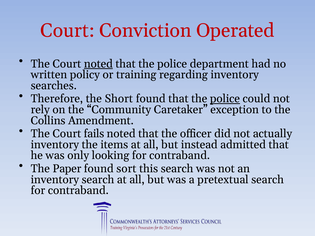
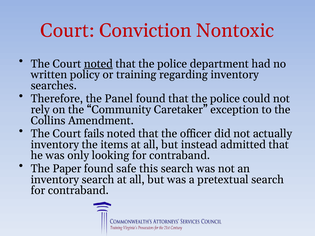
Operated: Operated -> Nontoxic
Short: Short -> Panel
police at (225, 99) underline: present -> none
sort: sort -> safe
